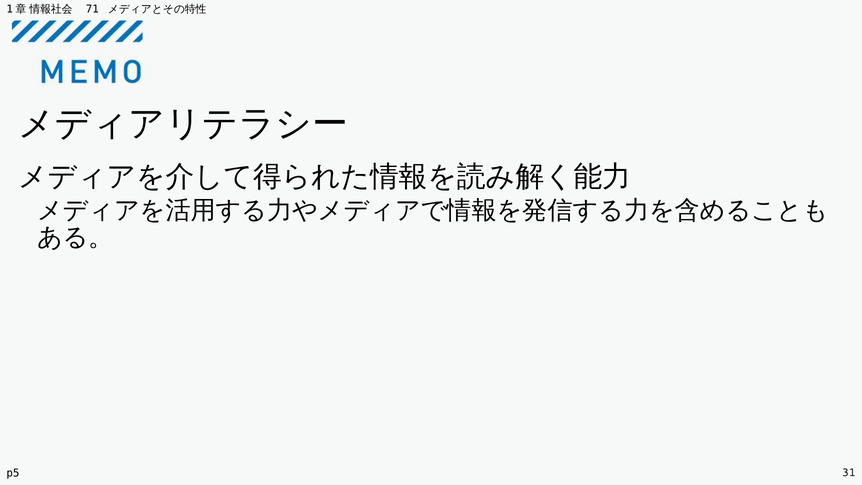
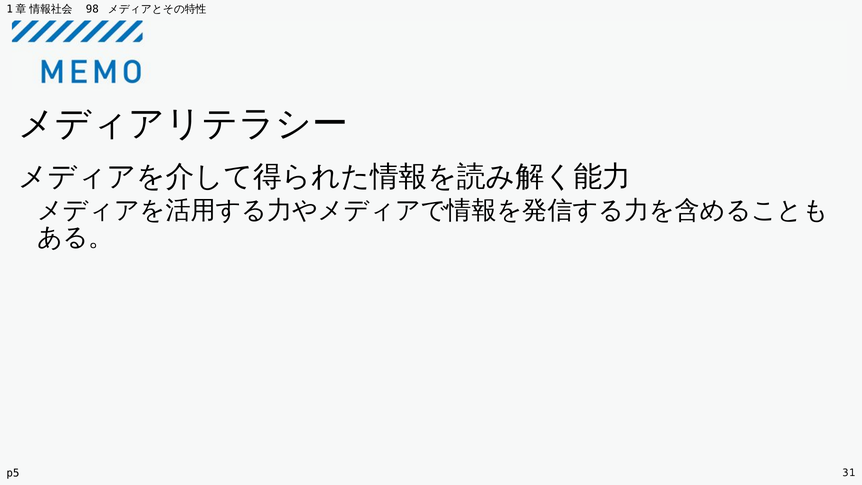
71: 71 -> 98
